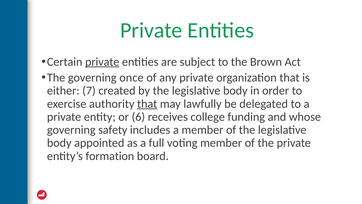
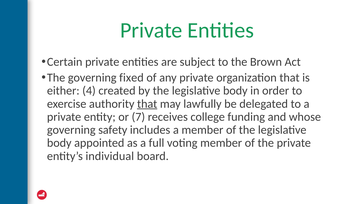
private at (102, 62) underline: present -> none
once: once -> fixed
7: 7 -> 4
6: 6 -> 7
formation: formation -> individual
